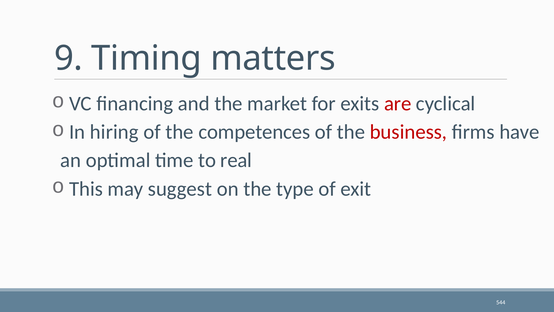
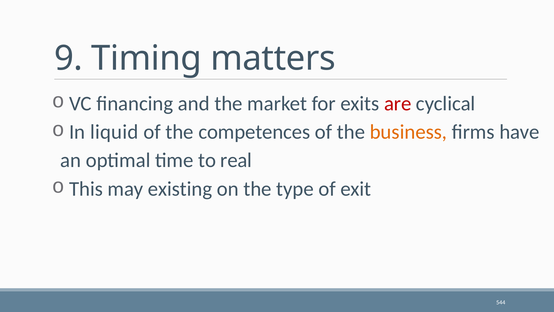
hiring: hiring -> liquid
business colour: red -> orange
suggest: suggest -> existing
